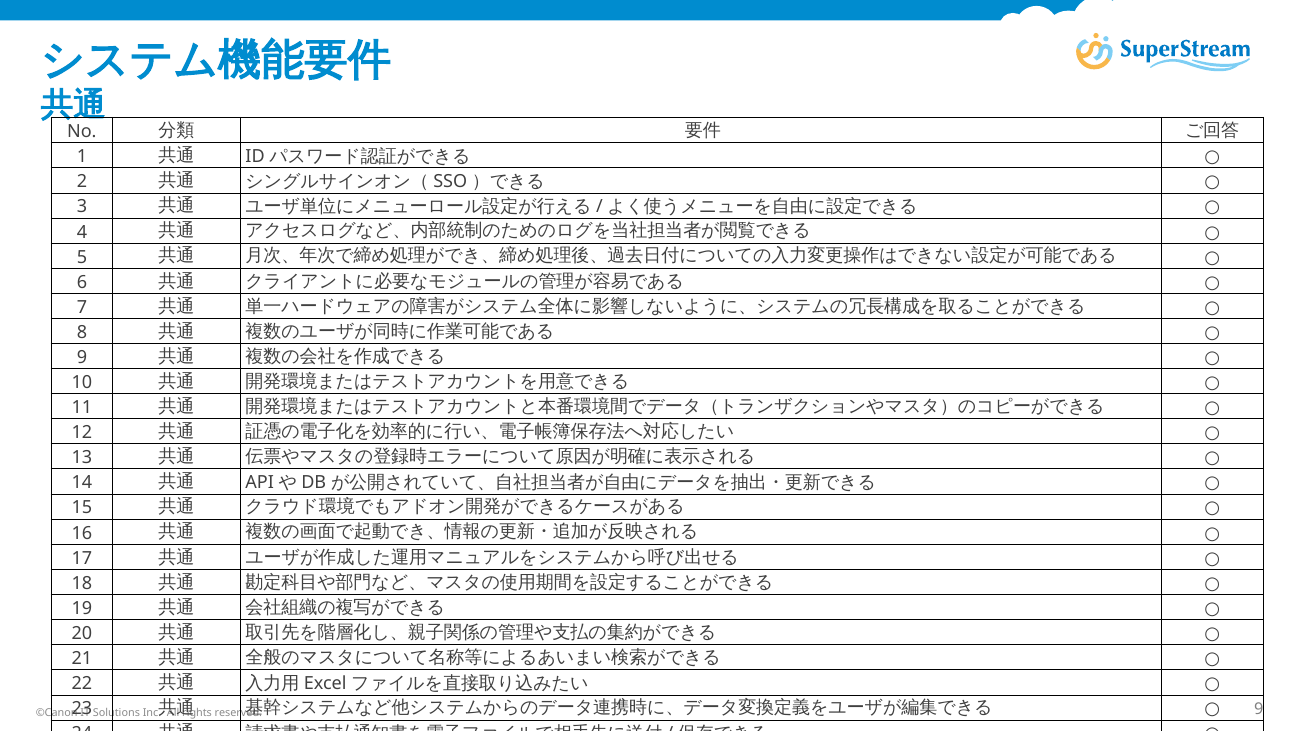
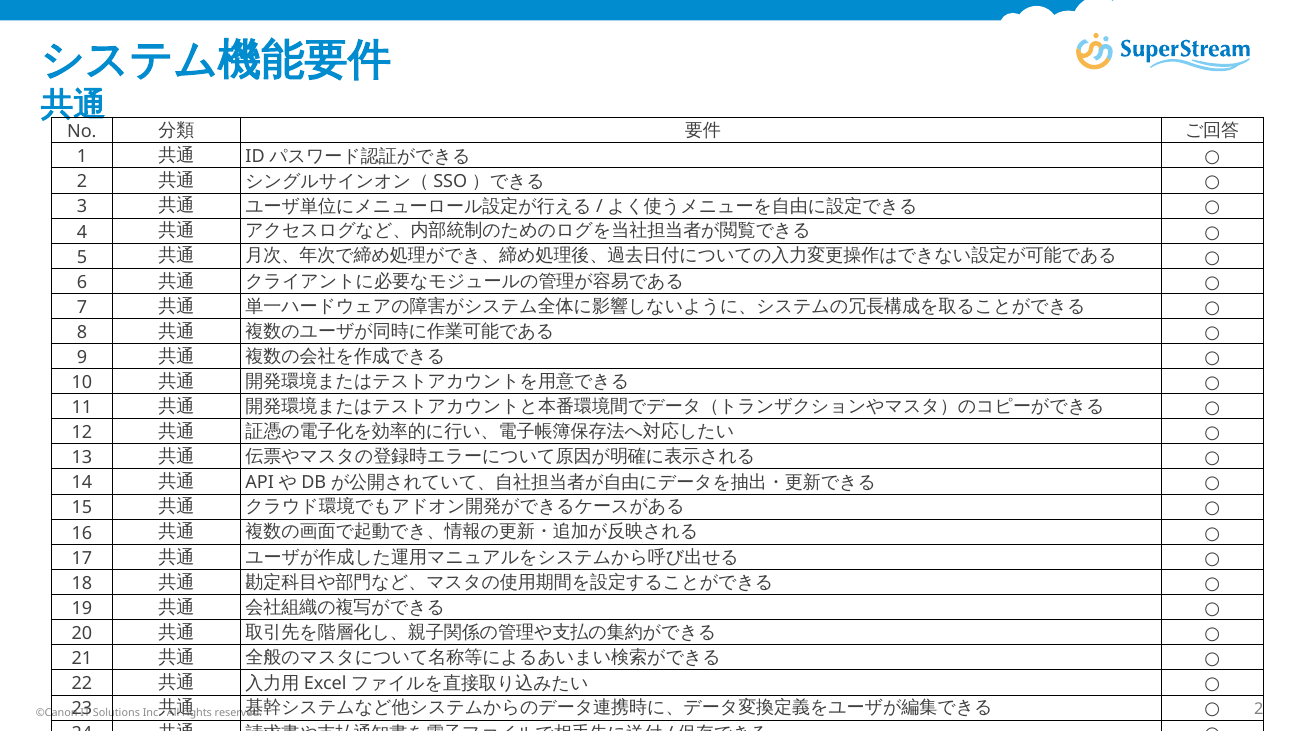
reserved 9: 9 -> 2
